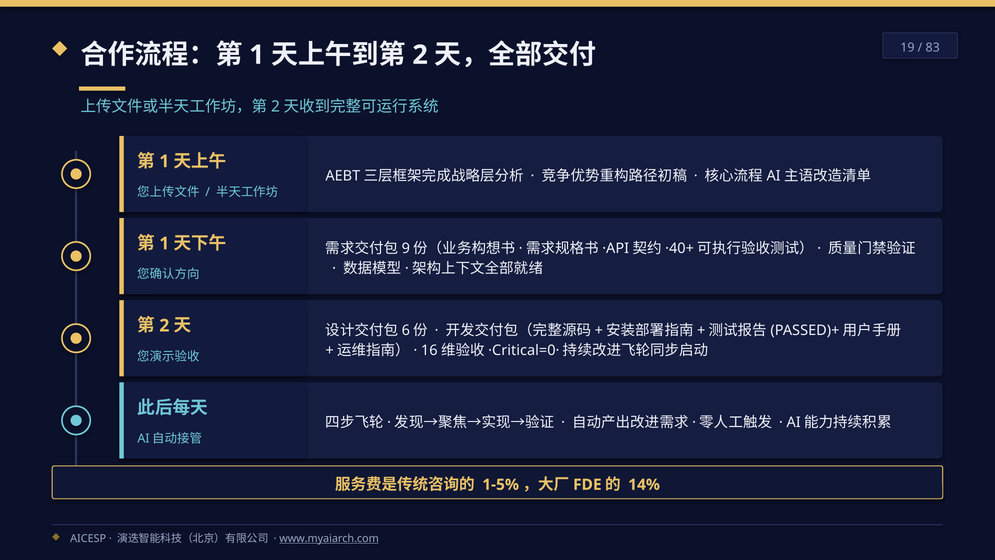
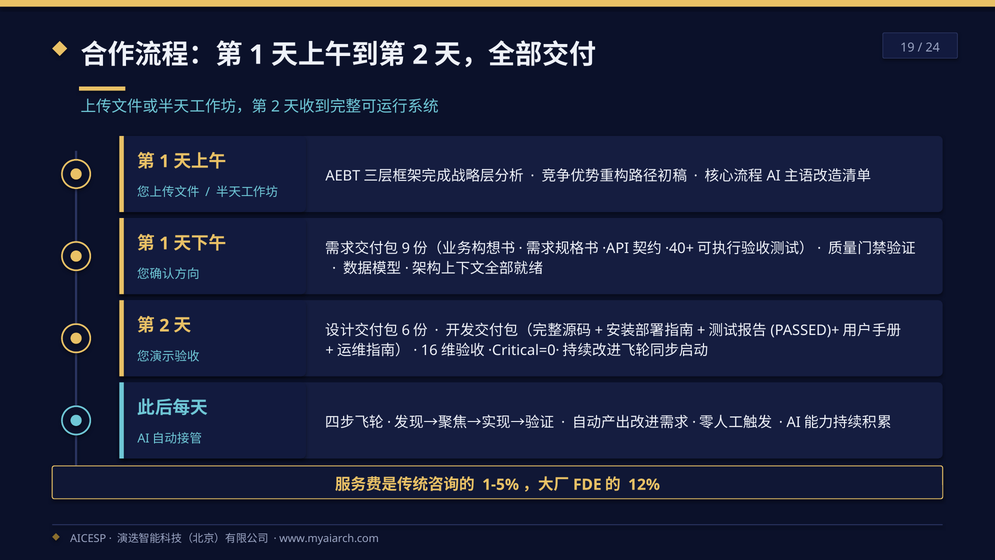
83: 83 -> 24
14%: 14% -> 12%
www.myaiarch.com underline: present -> none
